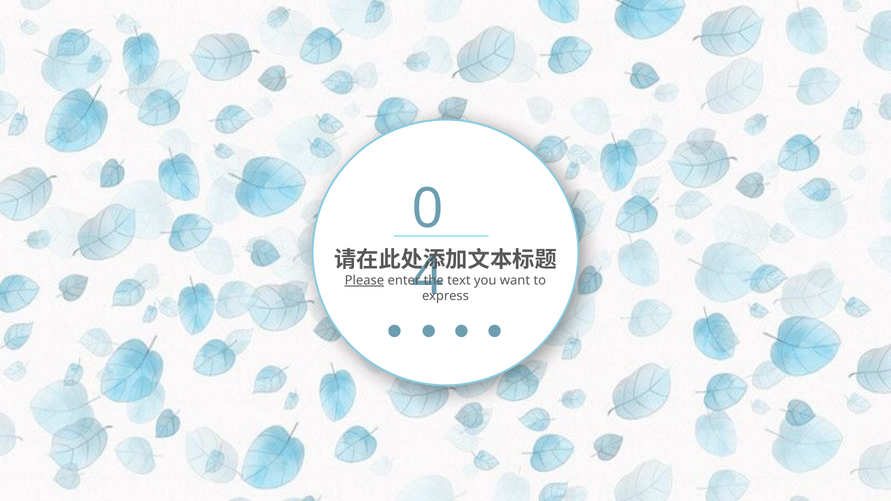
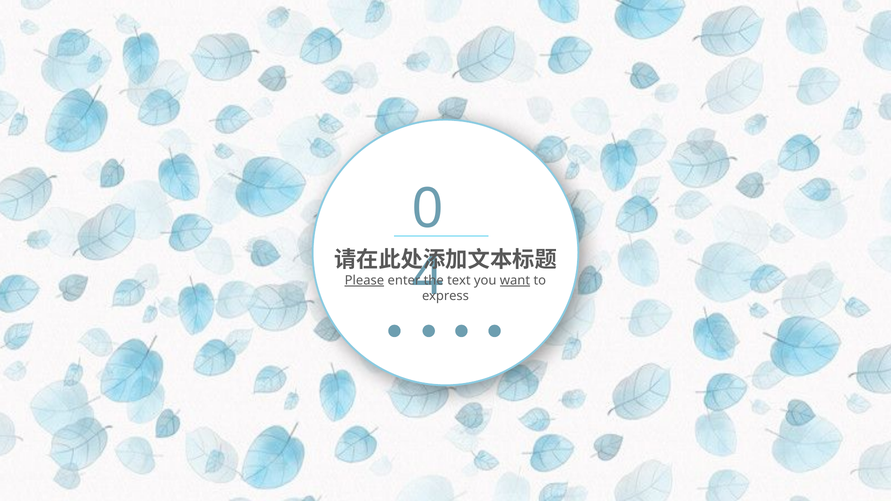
want underline: none -> present
